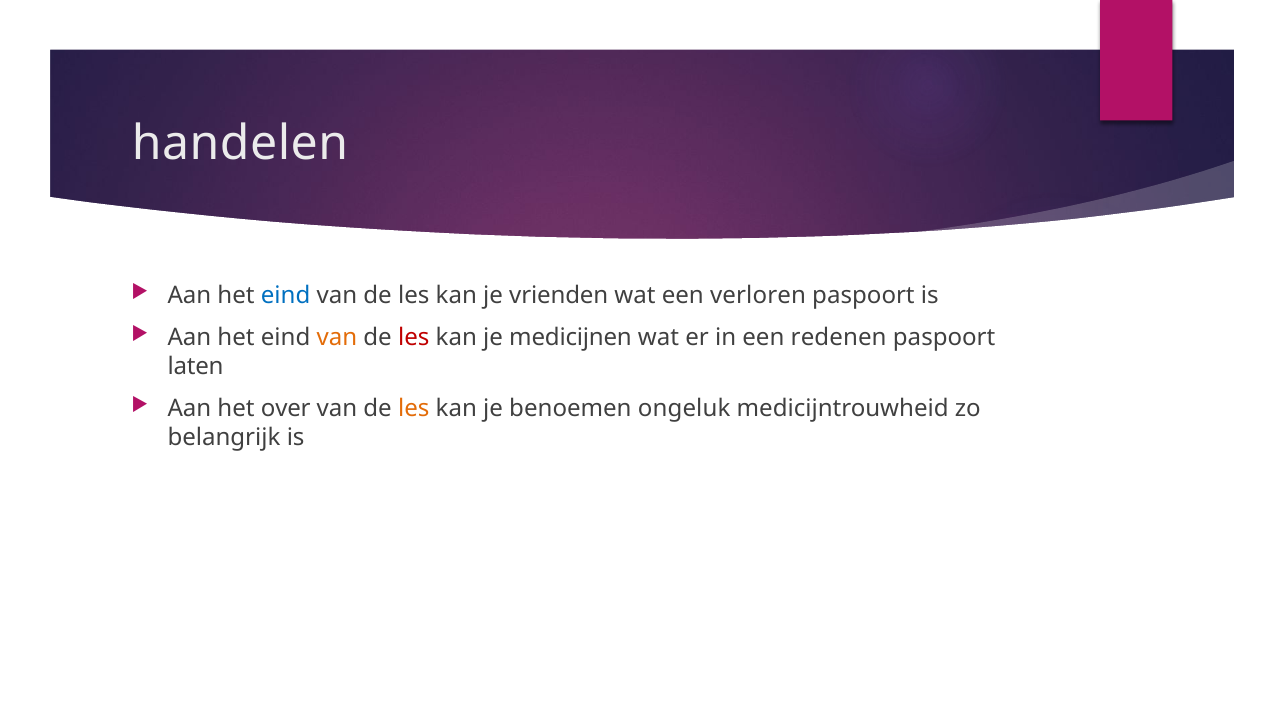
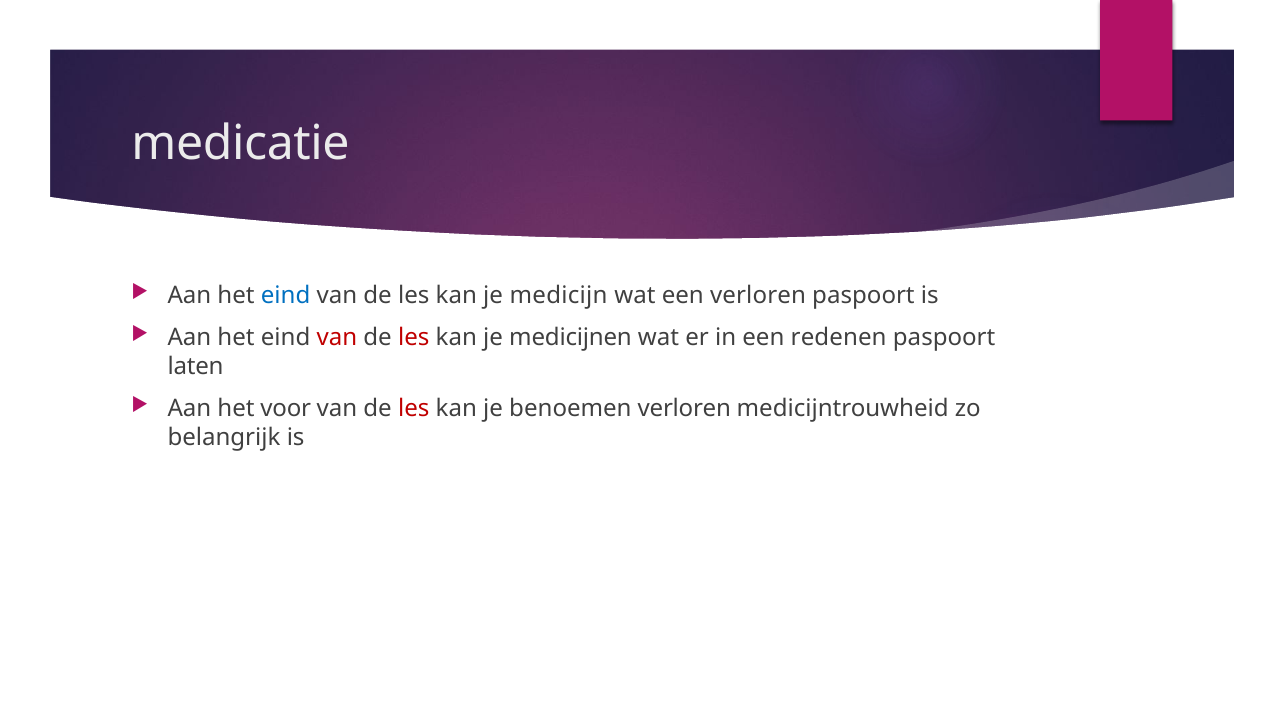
handelen: handelen -> medicatie
vrienden: vrienden -> medicijn
van at (337, 338) colour: orange -> red
over: over -> voor
les at (414, 409) colour: orange -> red
benoemen ongeluk: ongeluk -> verloren
